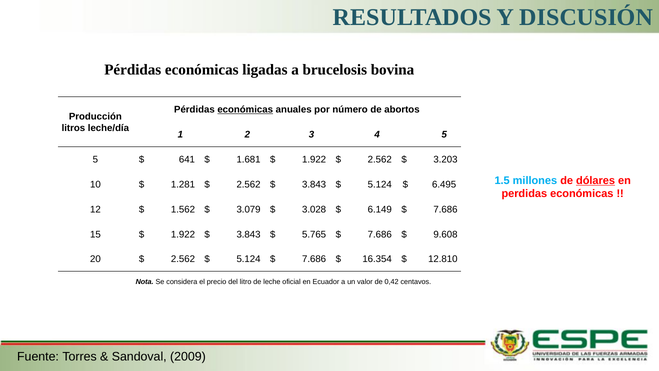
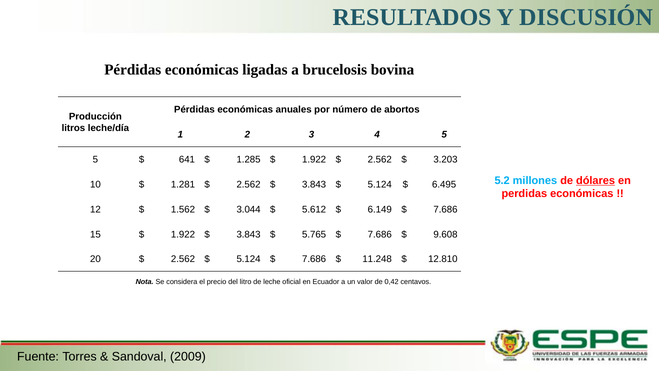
económicas at (245, 110) underline: present -> none
1.681: 1.681 -> 1.285
1.5: 1.5 -> 5.2
3.079: 3.079 -> 3.044
3.028: 3.028 -> 5.612
16.354: 16.354 -> 11.248
